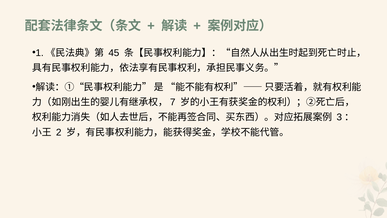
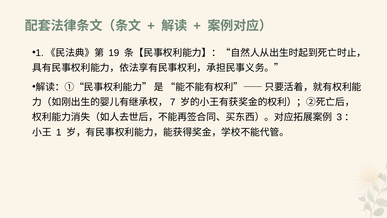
45: 45 -> 19
2: 2 -> 1
